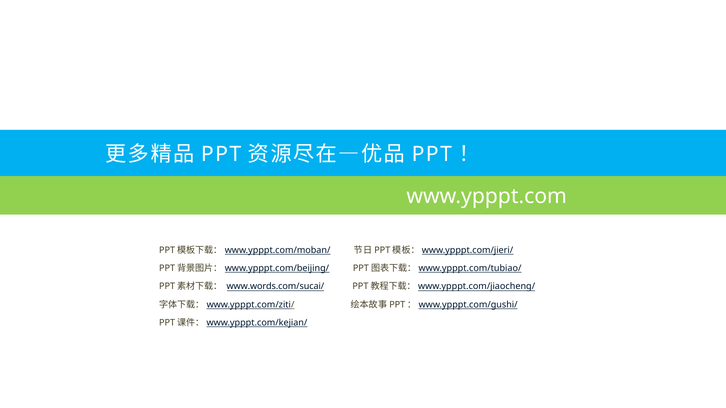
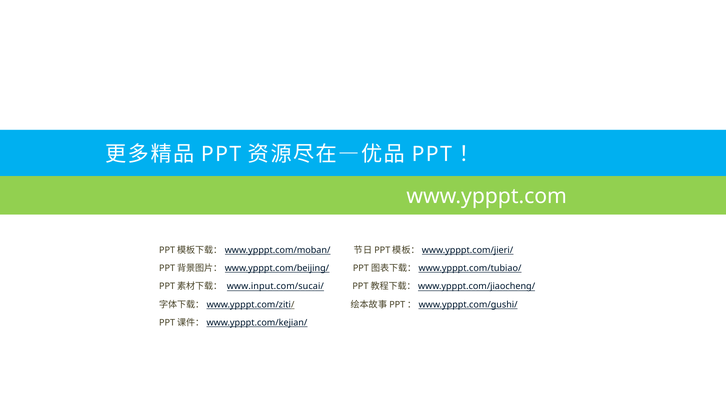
www.words.com/sucai/: www.words.com/sucai/ -> www.input.com/sucai/
